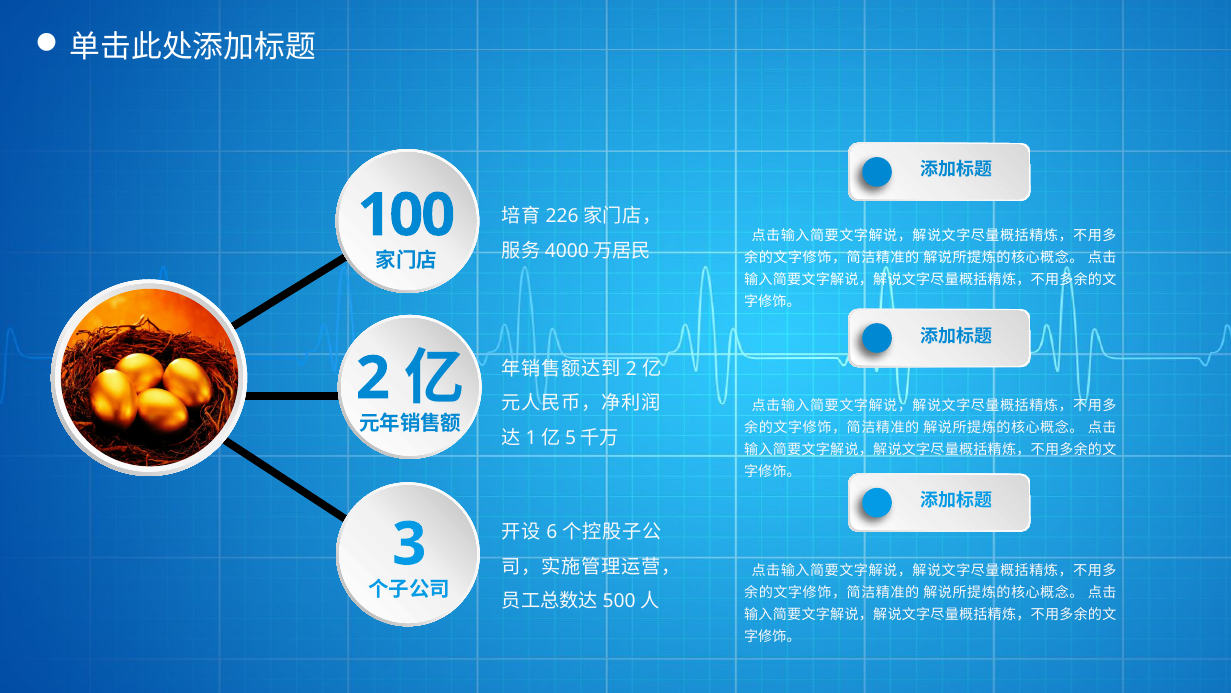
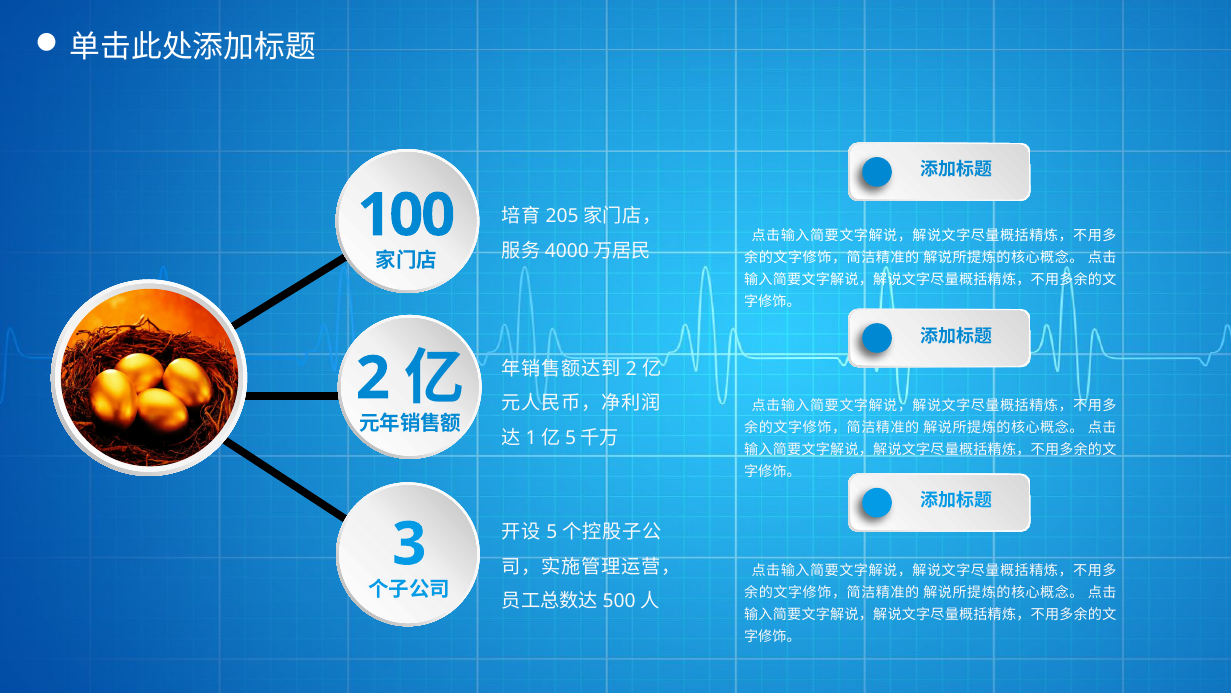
226: 226 -> 205
6: 6 -> 5
